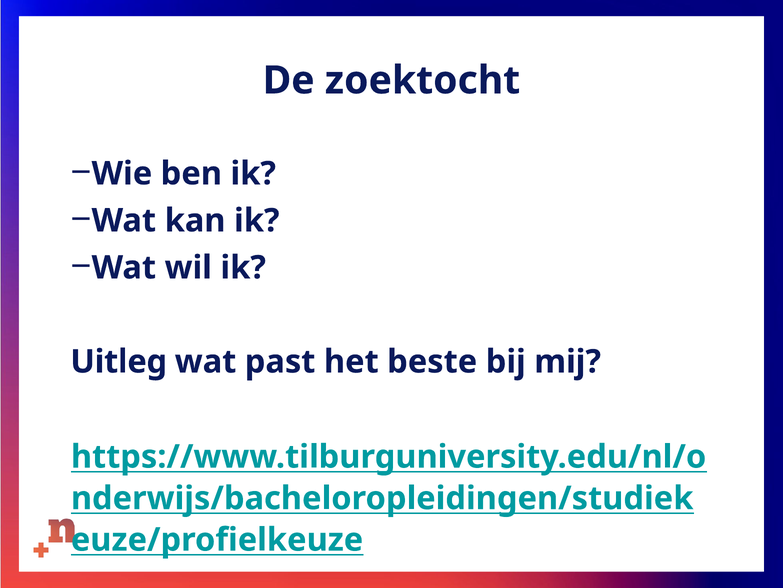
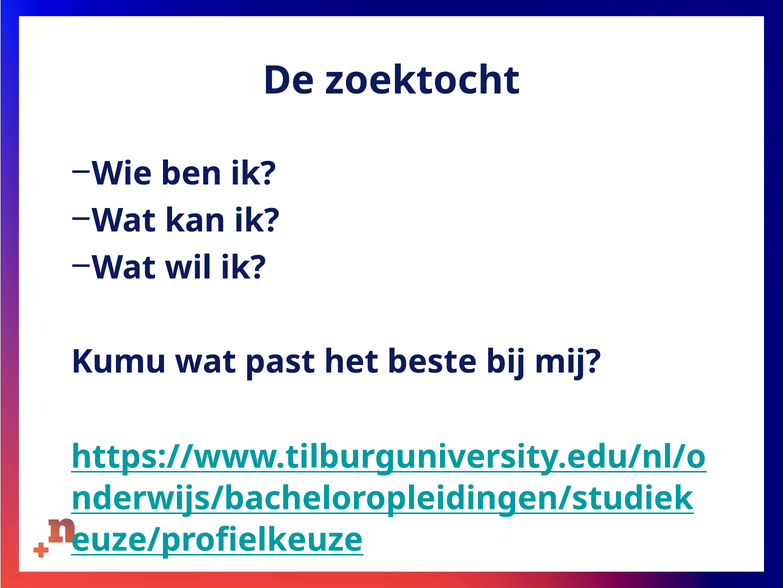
Uitleg: Uitleg -> Kumu
